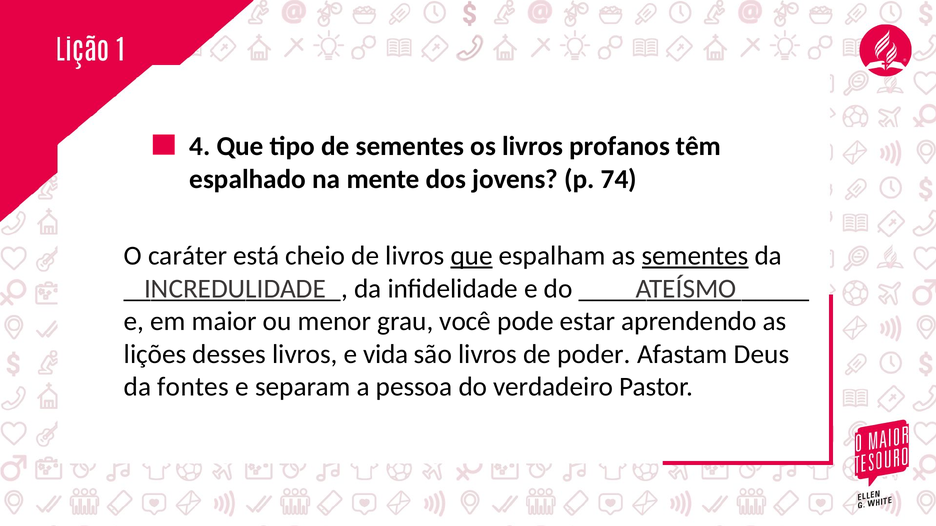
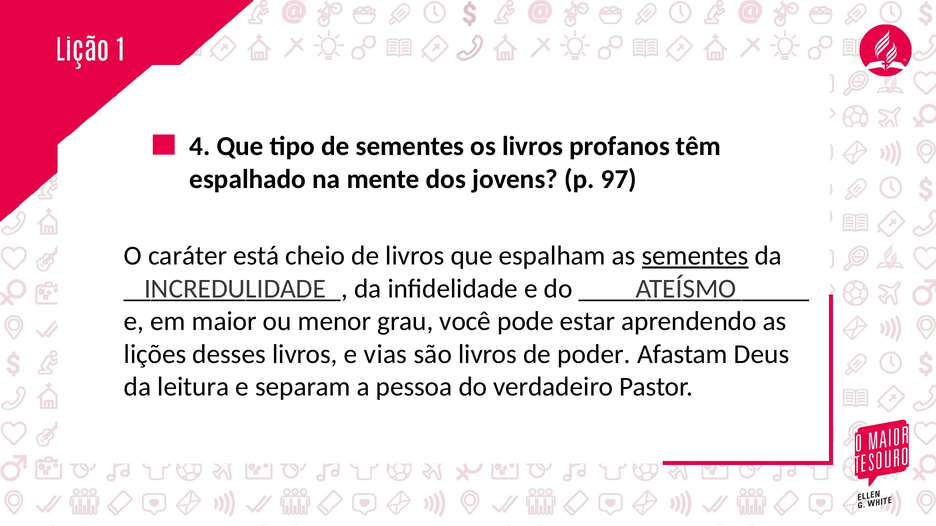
74: 74 -> 97
que at (472, 256) underline: present -> none
vida: vida -> vias
fontes: fontes -> leitura
